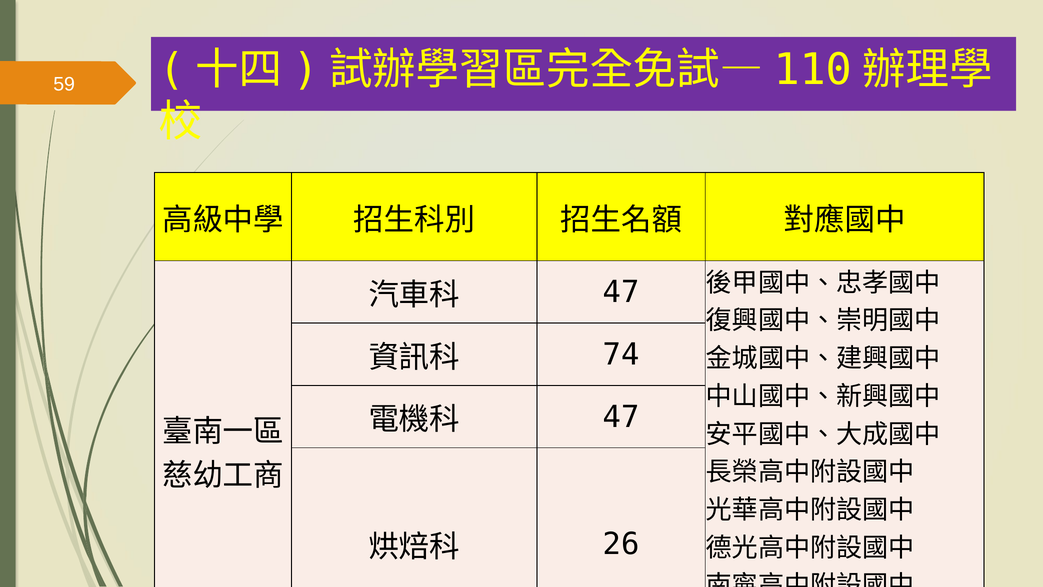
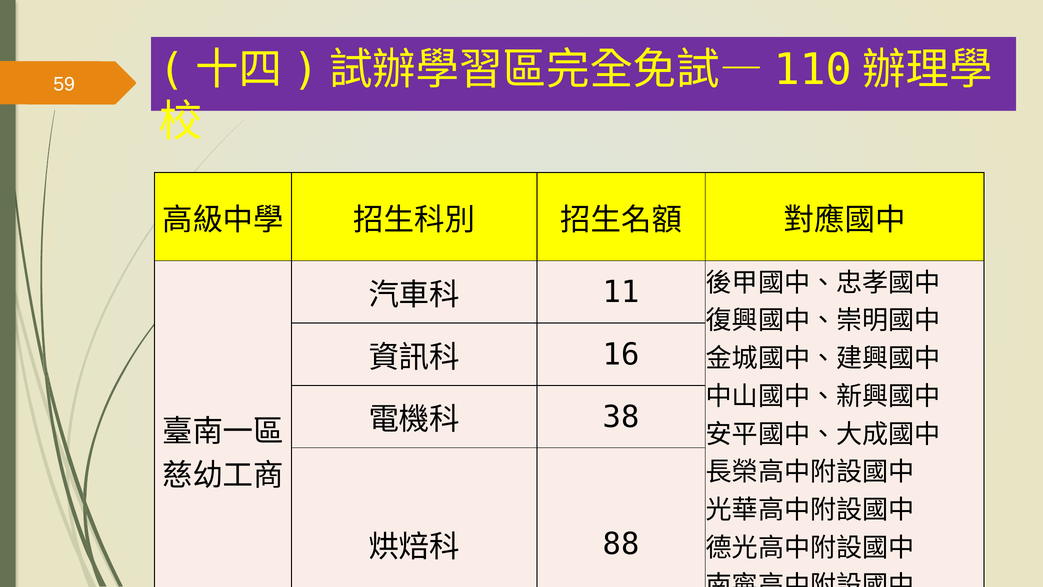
47 at (621, 292): 47 -> 11
74: 74 -> 16
47 at (621, 417): 47 -> 38
26: 26 -> 88
